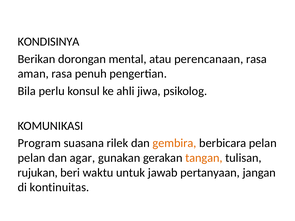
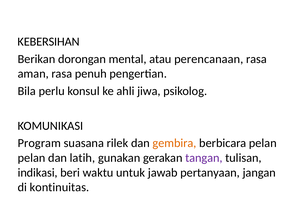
KONDISINYA: KONDISINYA -> KEBERSIHAN
agar: agar -> latih
tangan colour: orange -> purple
rujukan: rujukan -> indikasi
